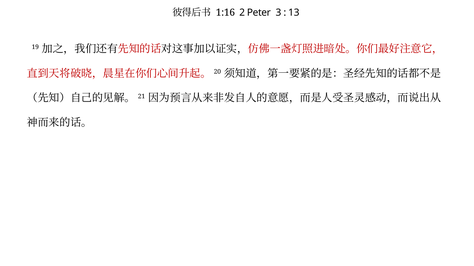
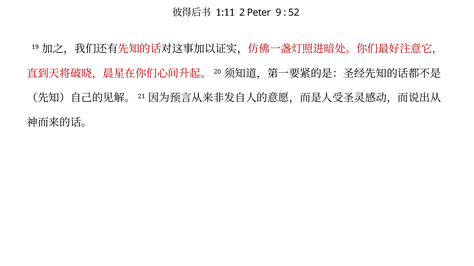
1:16: 1:16 -> 1:11
3: 3 -> 9
13: 13 -> 52
